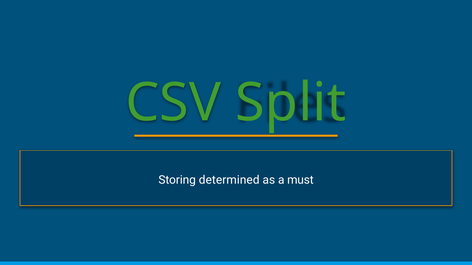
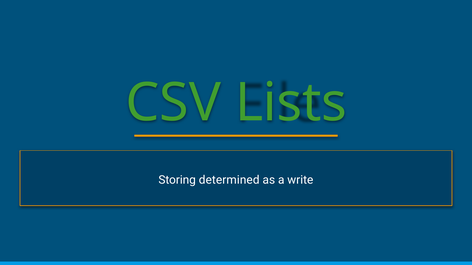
Split: Split -> Lists
must: must -> write
